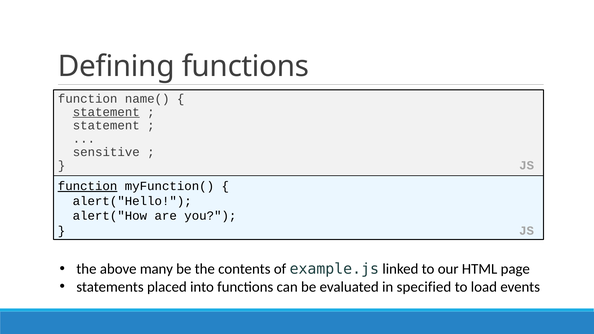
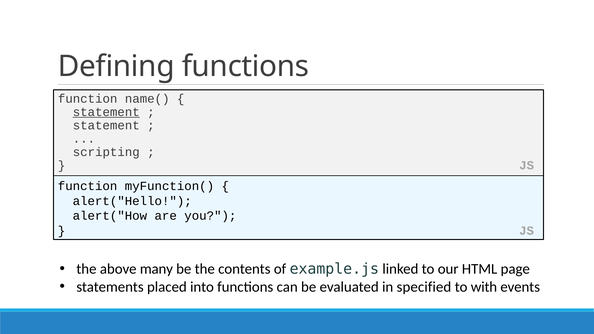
sensitive: sensitive -> scripting
function at (88, 186) underline: present -> none
load: load -> with
